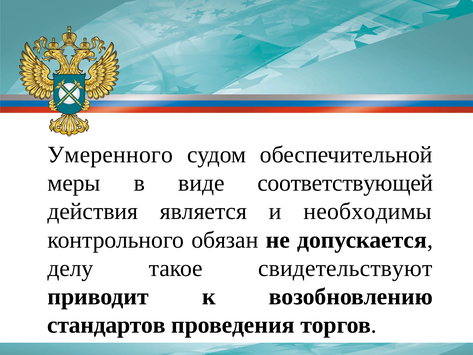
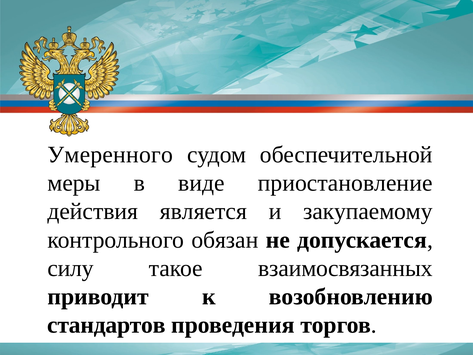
соответствующей: соответствующей -> приостановление
необходимы: необходимы -> закупаемому
делу: делу -> силу
свидетельствуют: свидетельствуют -> взаимосвязанных
